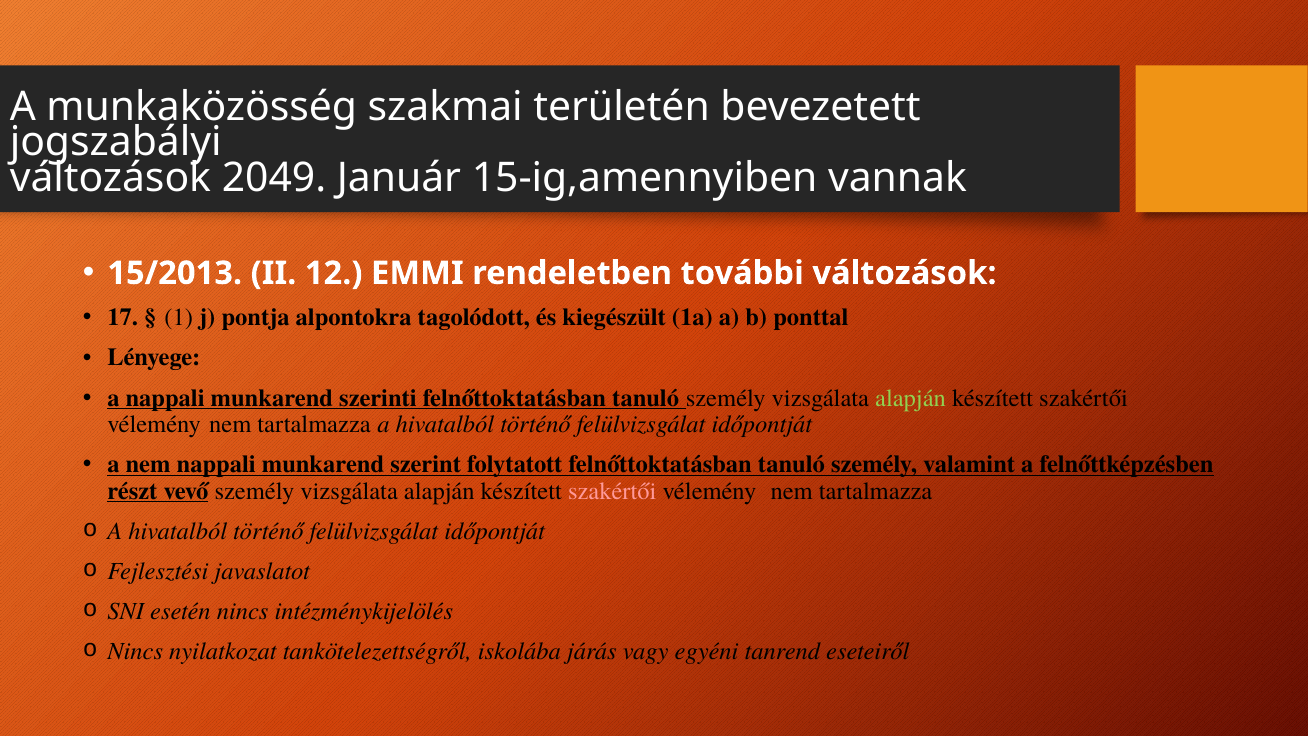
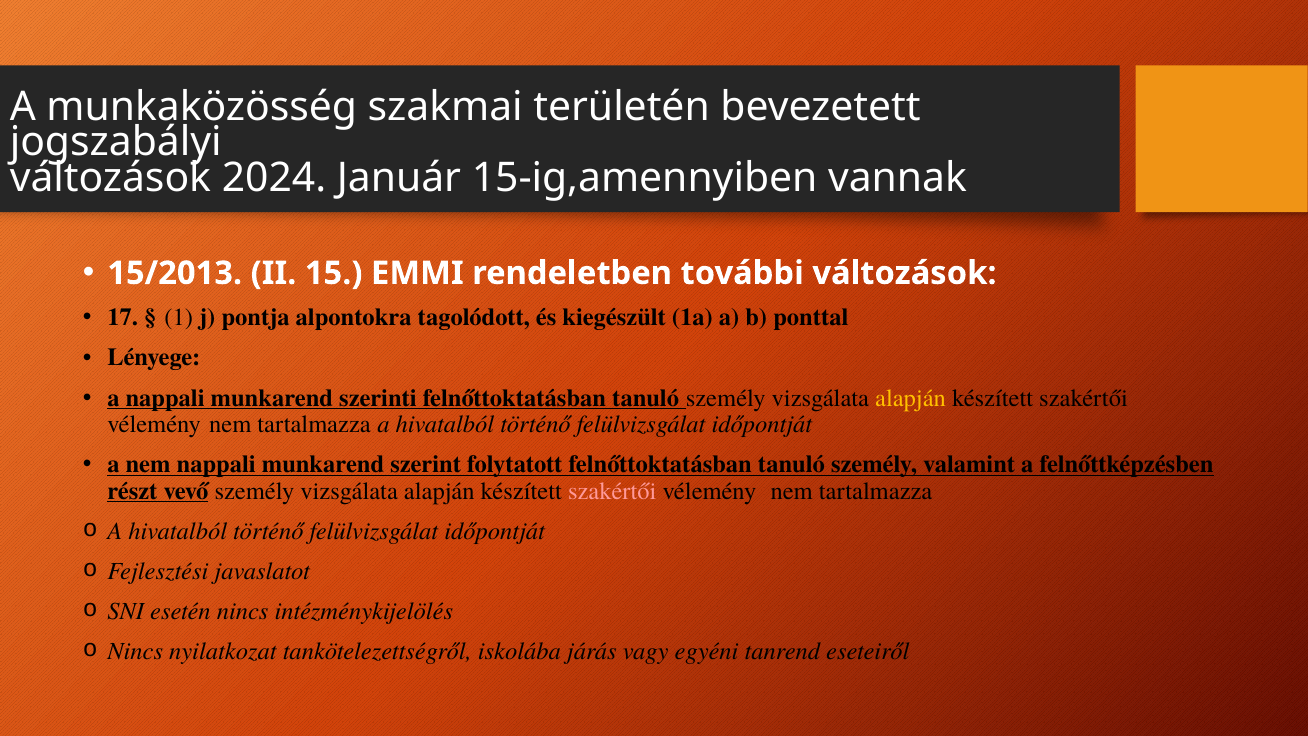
2049: 2049 -> 2024
12: 12 -> 15
alapján at (911, 398) colour: light green -> yellow
